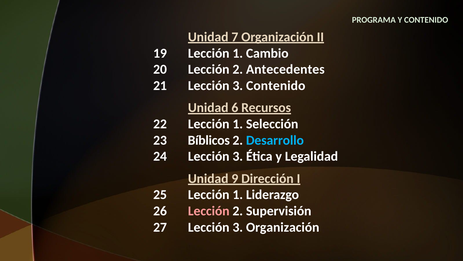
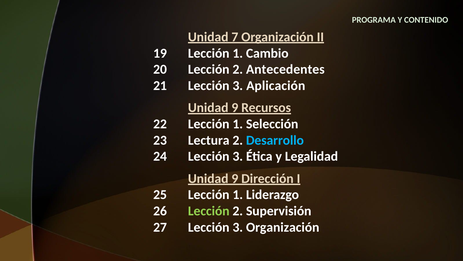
3 Contenido: Contenido -> Aplicación
6 at (235, 108): 6 -> 9
Bíblicos: Bíblicos -> Lectura
Lección at (209, 211) colour: pink -> light green
